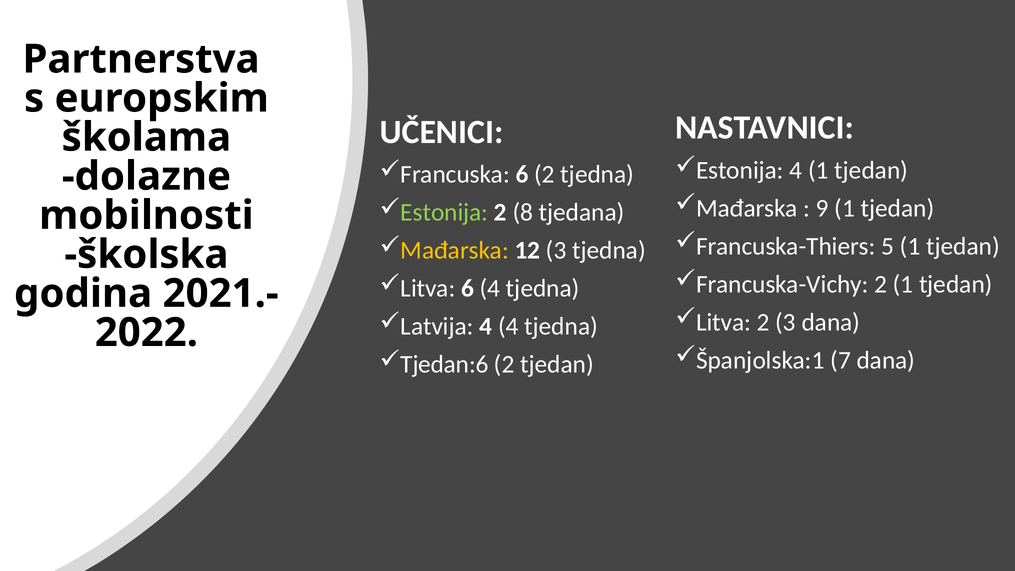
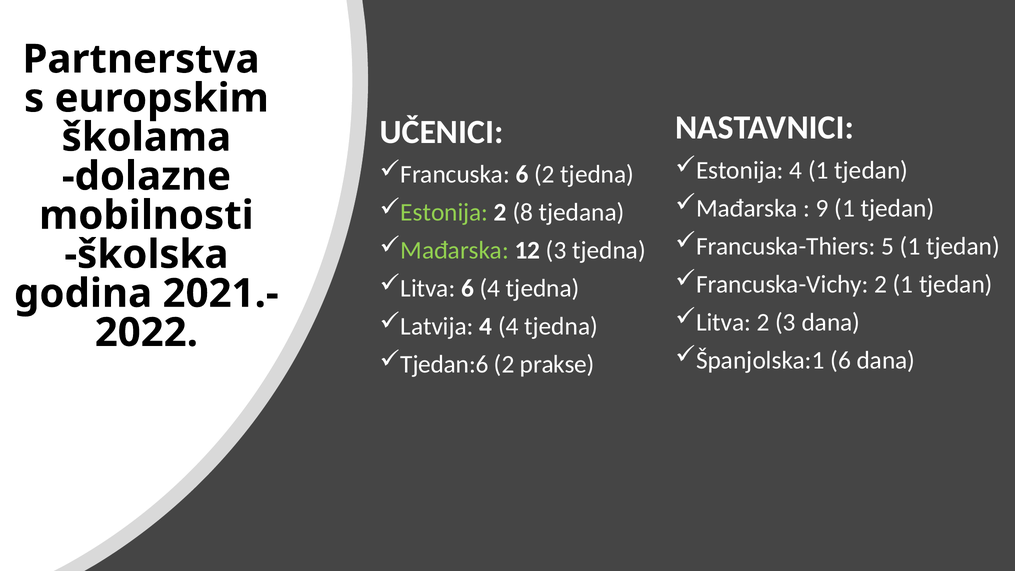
Mađarska at (455, 251) colour: yellow -> light green
Španjolska:1 7: 7 -> 6
2 tjedan: tjedan -> prakse
